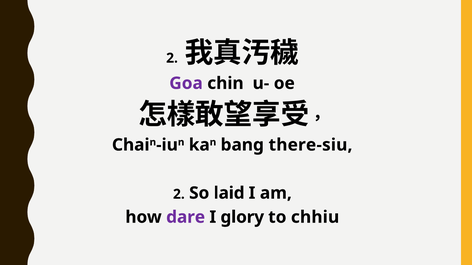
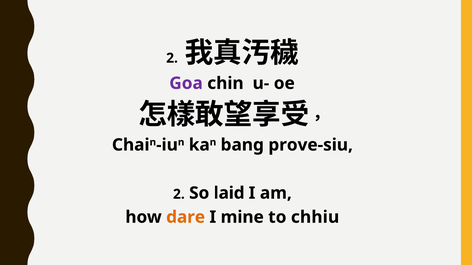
there-siu: there-siu -> prove-siu
dare colour: purple -> orange
glory: glory -> mine
